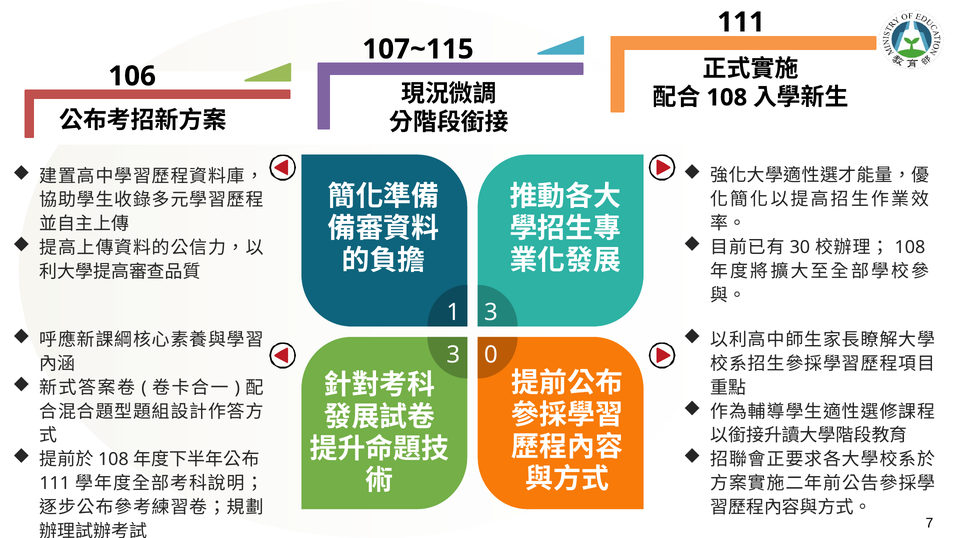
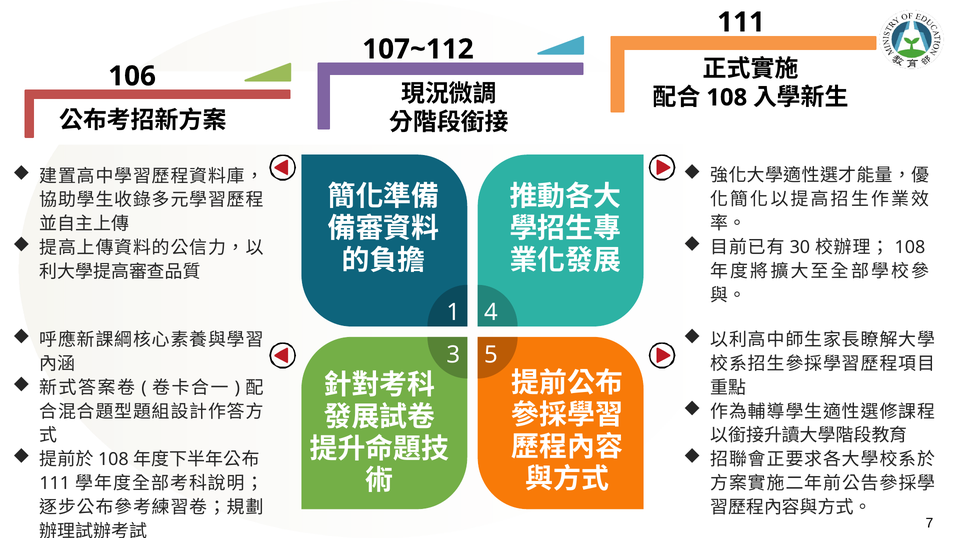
107~115: 107~115 -> 107~112
1 3: 3 -> 4
0: 0 -> 5
